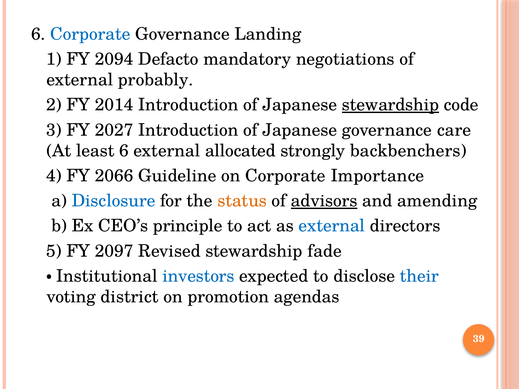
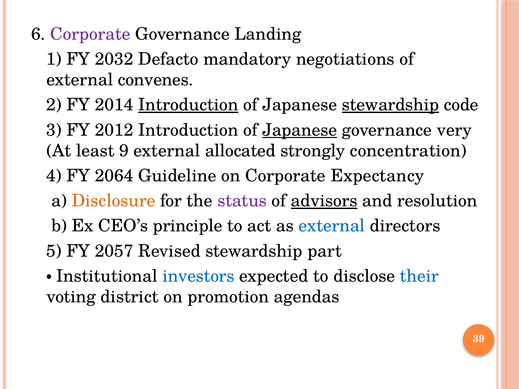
Corporate at (90, 34) colour: blue -> purple
2094: 2094 -> 2032
probably: probably -> convenes
Introduction at (188, 105) underline: none -> present
2027: 2027 -> 2012
Japanese at (300, 130) underline: none -> present
care: care -> very
least 6: 6 -> 9
backbenchers: backbenchers -> concentration
2066: 2066 -> 2064
Importance: Importance -> Expectancy
Disclosure colour: blue -> orange
status colour: orange -> purple
amending: amending -> resolution
2097: 2097 -> 2057
fade: fade -> part
